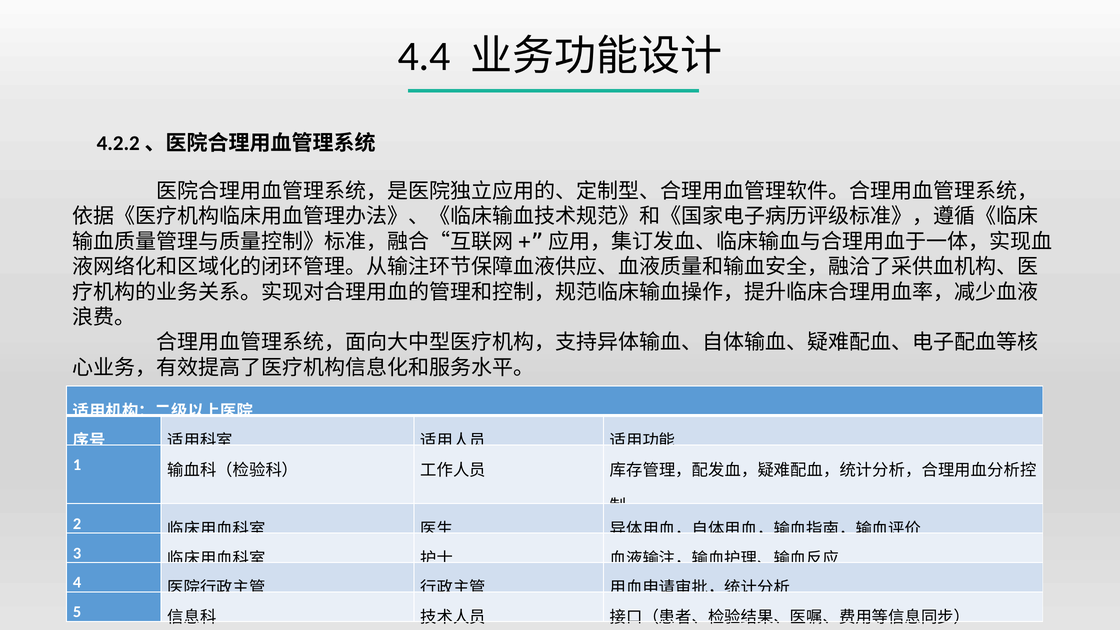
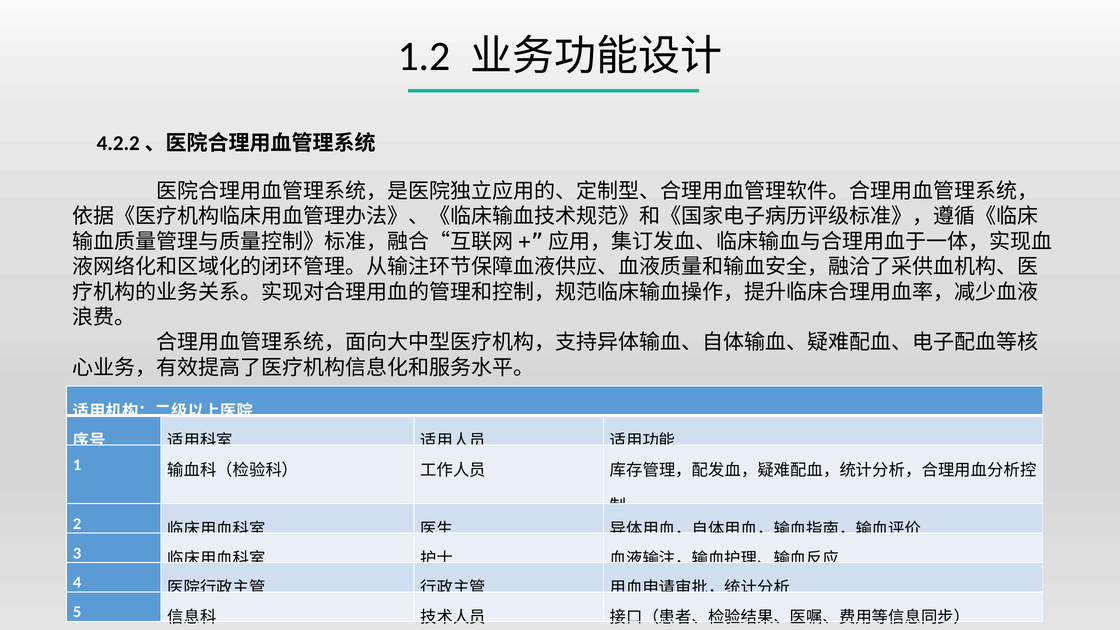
4.4: 4.4 -> 1.2
